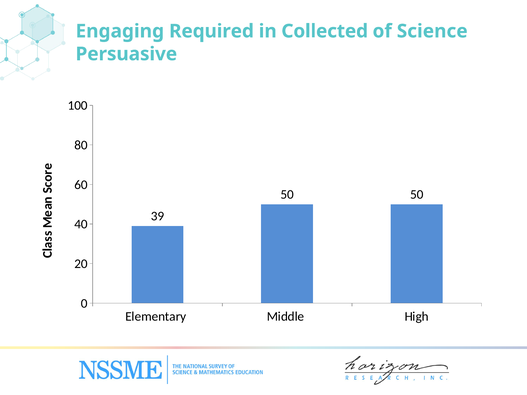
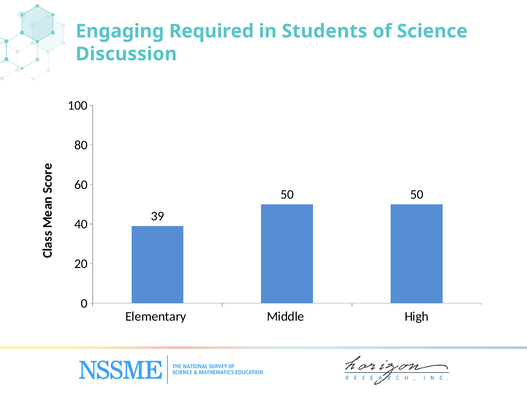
Collected: Collected -> Students
Persuasive: Persuasive -> Discussion
